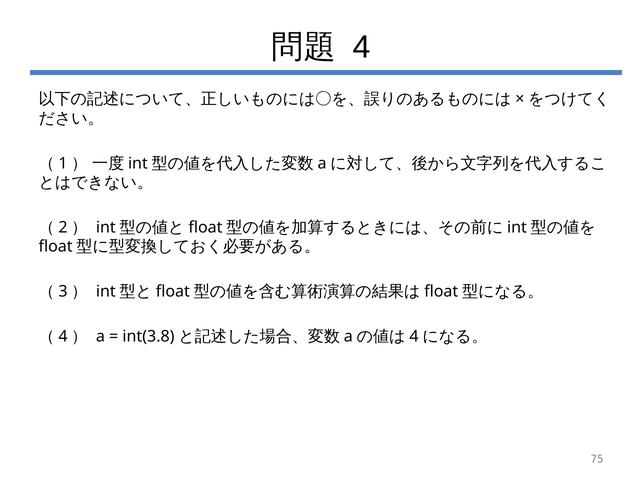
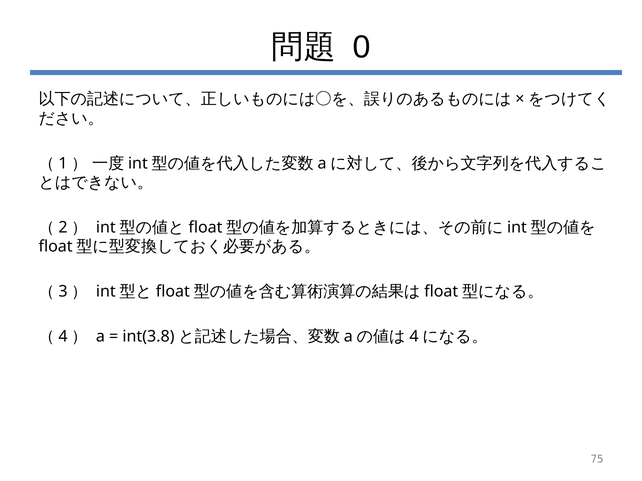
4: 4 -> 0
